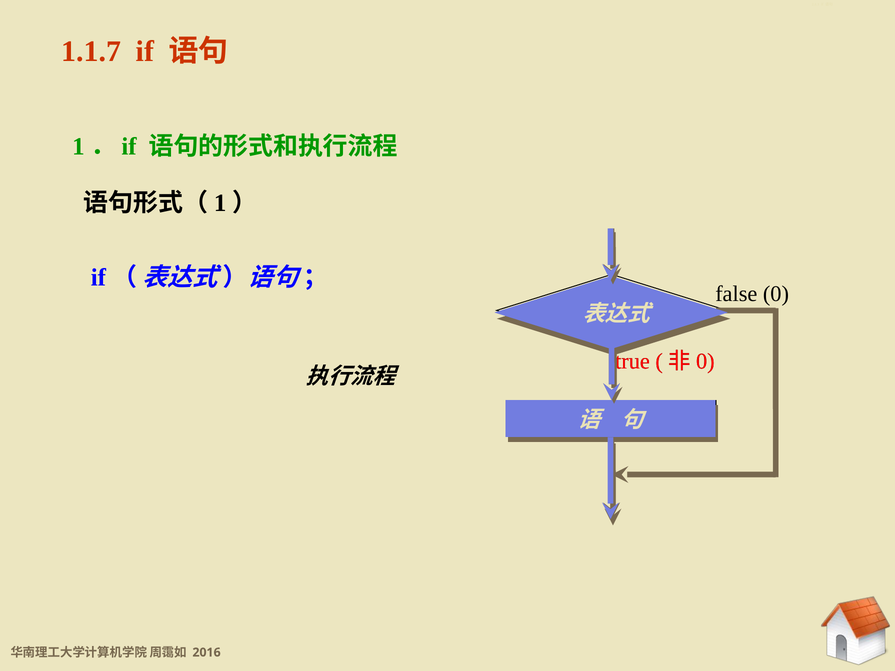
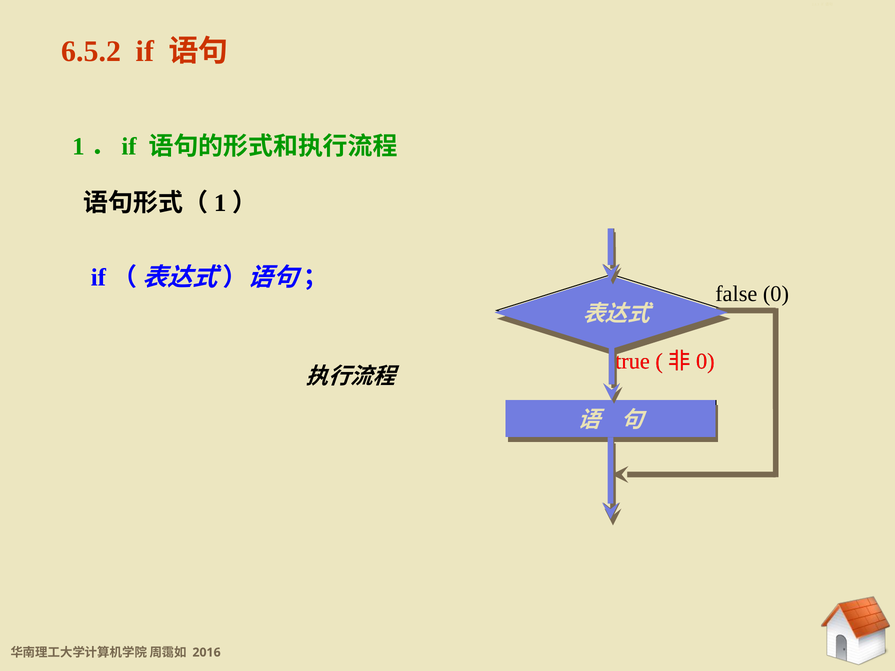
1.1.7: 1.1.7 -> 6.5.2
